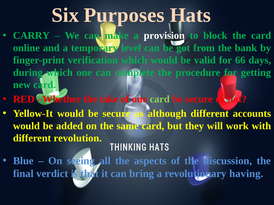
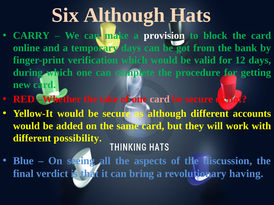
Six Purposes: Purposes -> Although
temporary level: level -> days
66: 66 -> 12
card at (160, 99) colour: light green -> pink
revolution: revolution -> possibility
